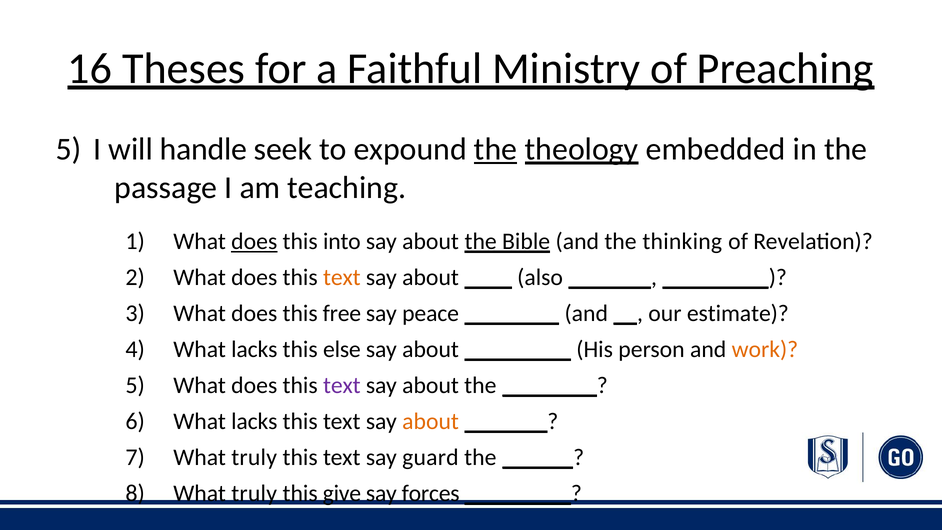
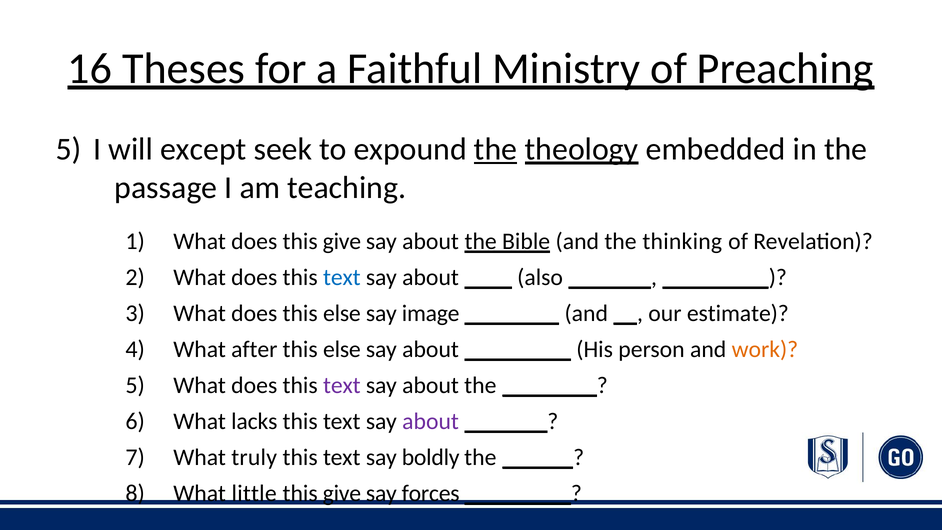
handle: handle -> except
does at (254, 241) underline: present -> none
into at (342, 241): into -> give
text at (342, 277) colour: orange -> blue
does this free: free -> else
peace: peace -> image
lacks at (254, 349): lacks -> after
about at (431, 421) colour: orange -> purple
guard: guard -> boldly
truly at (254, 493): truly -> little
